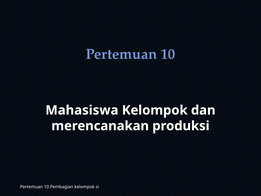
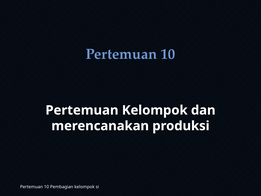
Mahasiswa at (82, 110): Mahasiswa -> Pertemuan
